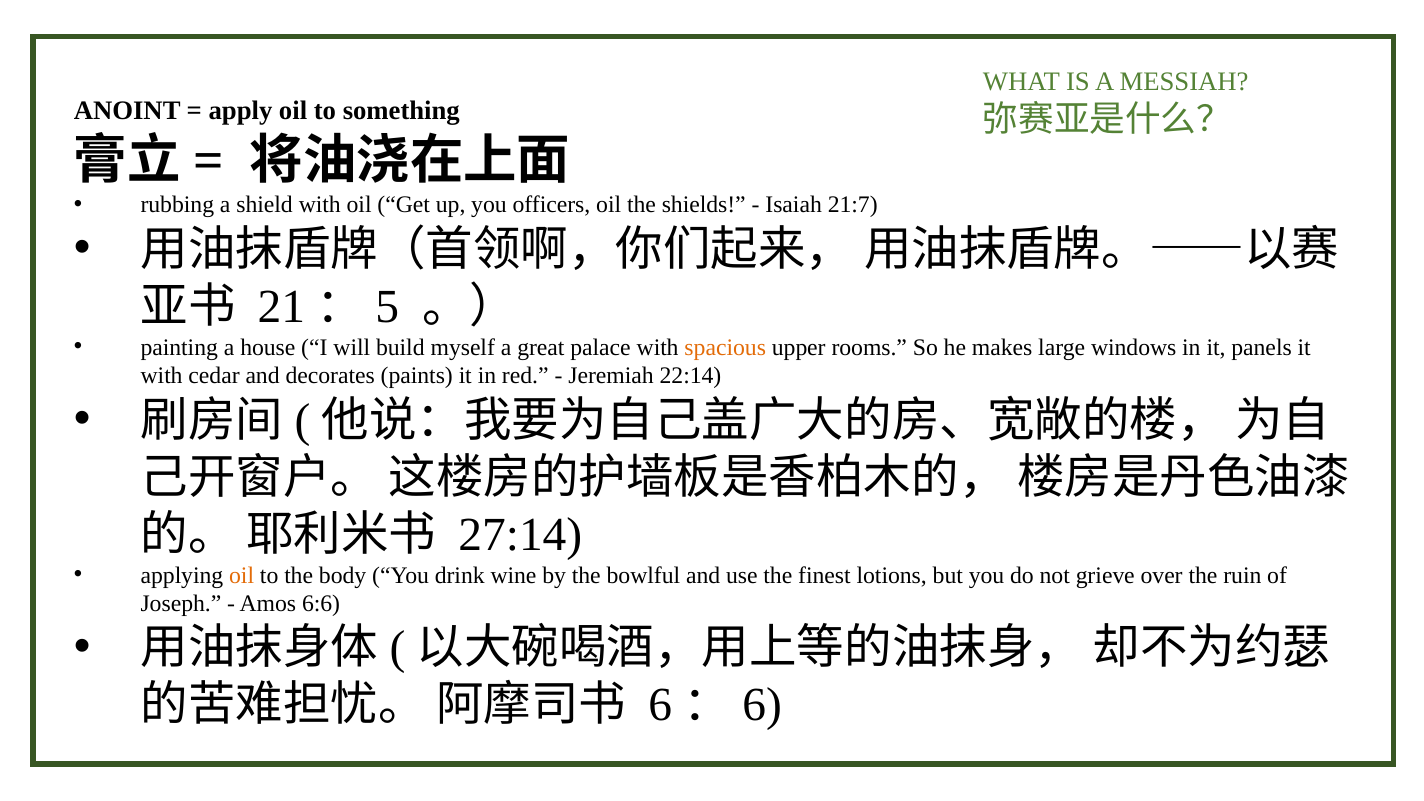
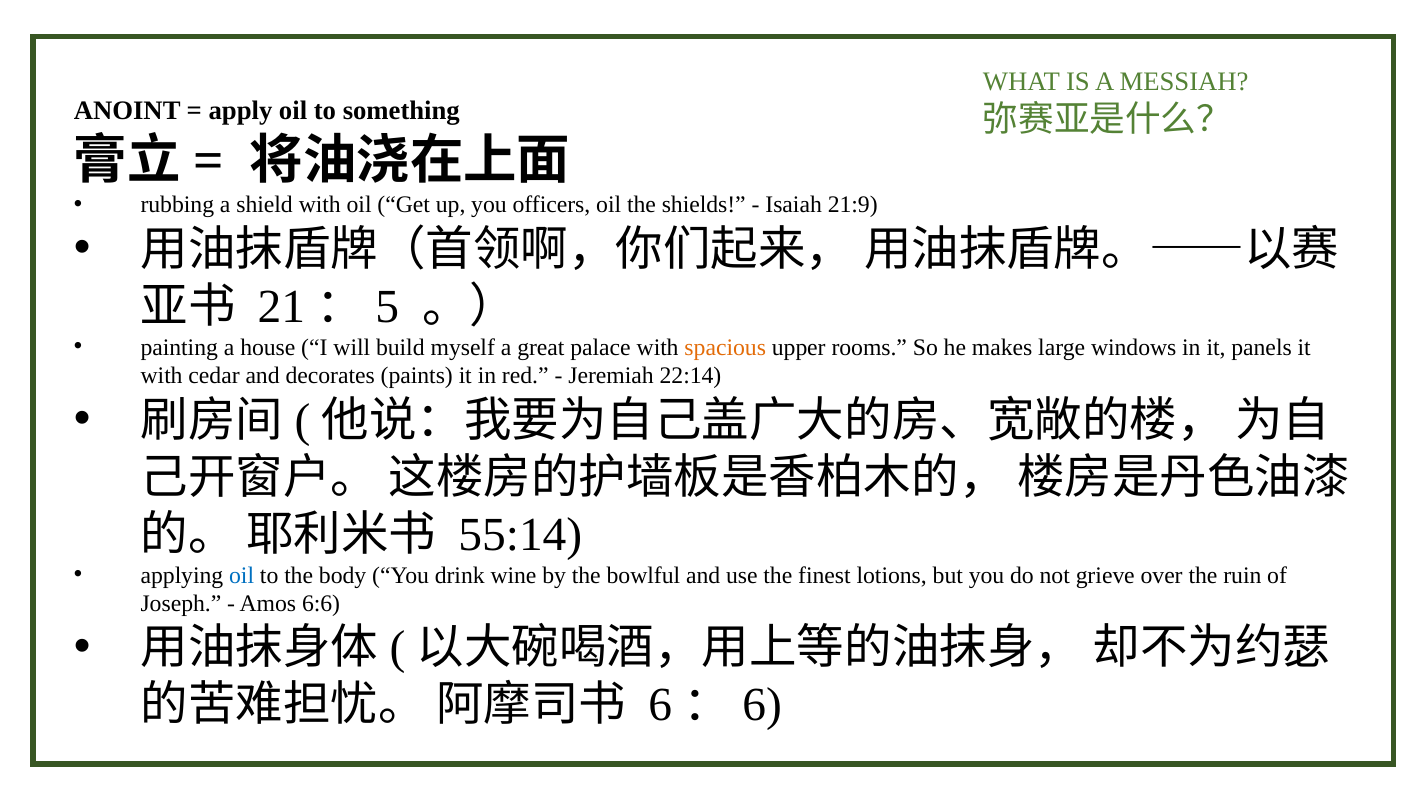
21:7: 21:7 -> 21:9
27:14: 27:14 -> 55:14
oil at (242, 575) colour: orange -> blue
